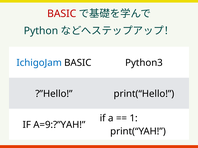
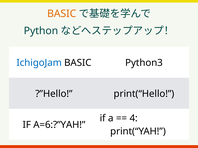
BASIC at (62, 14) colour: red -> orange
1: 1 -> 4
A=9:?”YAH: A=9:?”YAH -> A=6:?”YAH
